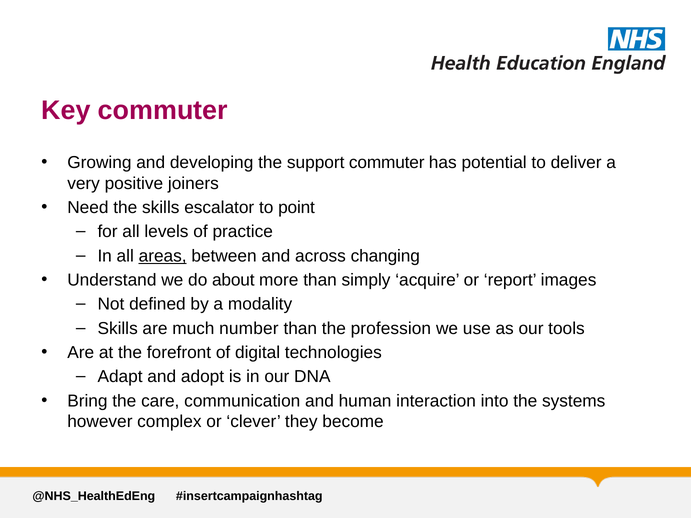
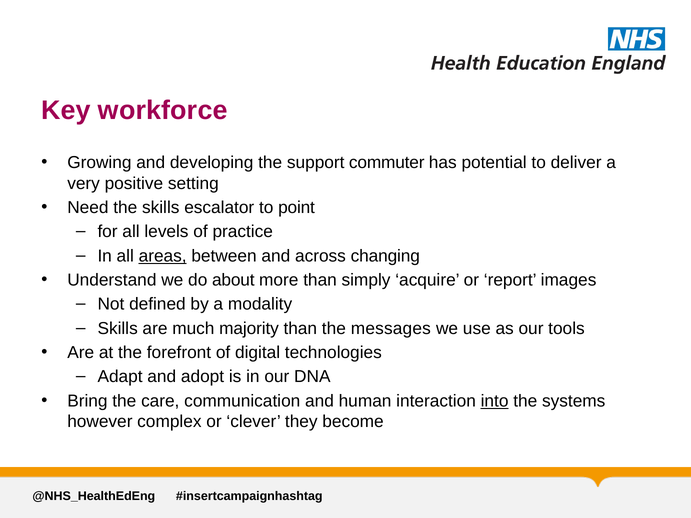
Key commuter: commuter -> workforce
joiners: joiners -> setting
number: number -> majority
profession: profession -> messages
into underline: none -> present
